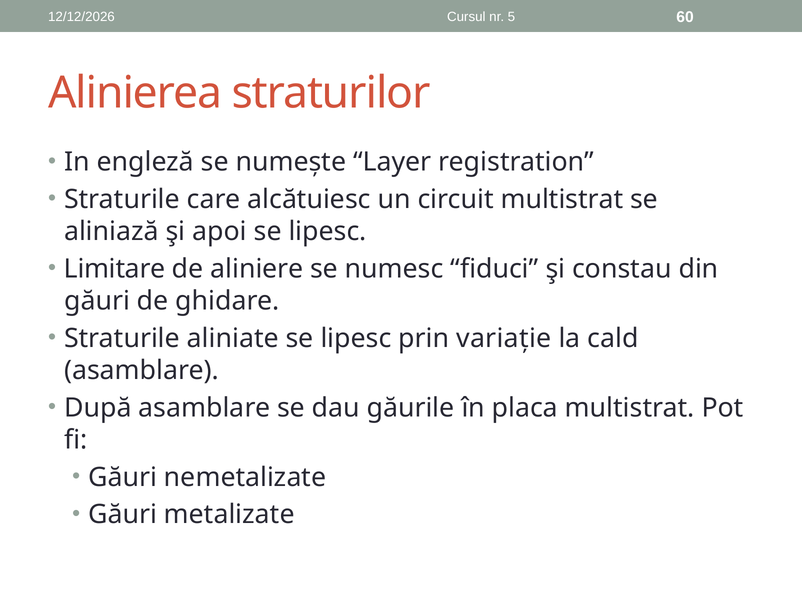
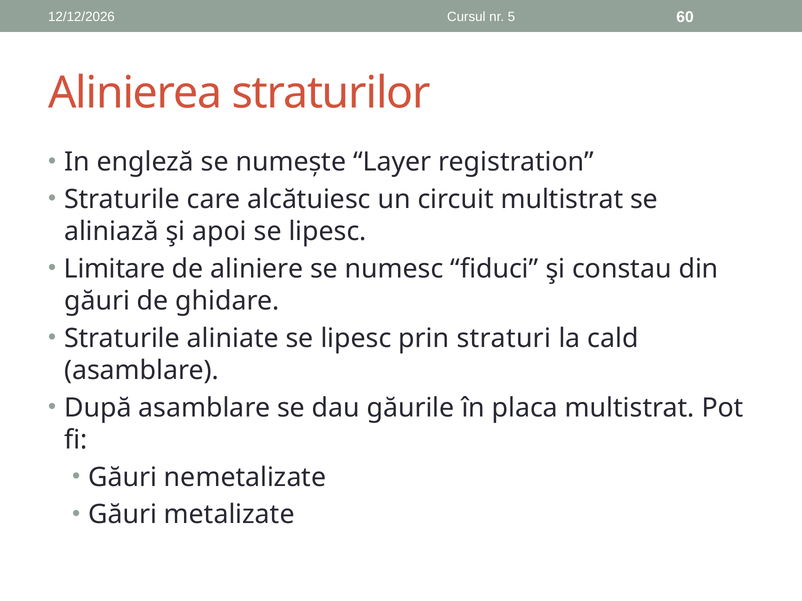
variație: variație -> straturi
